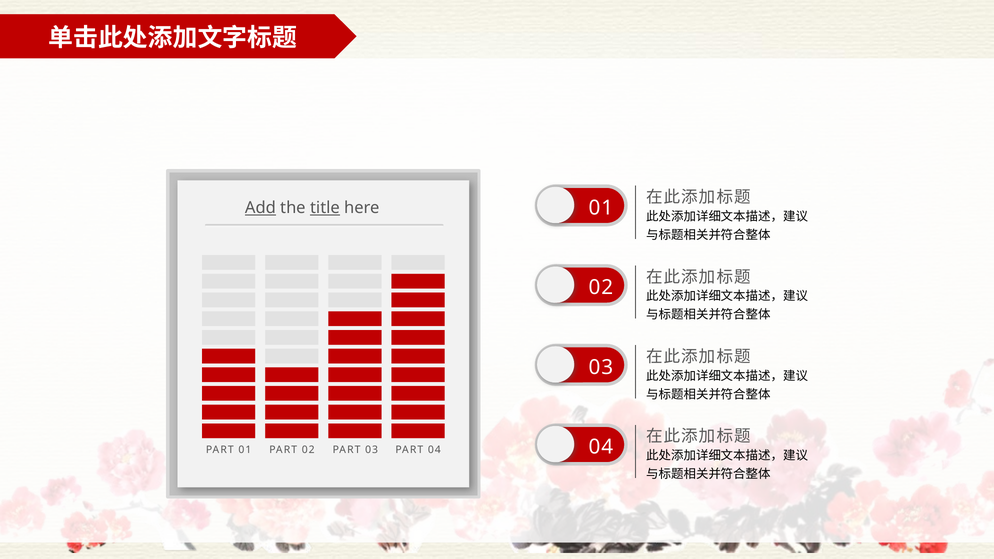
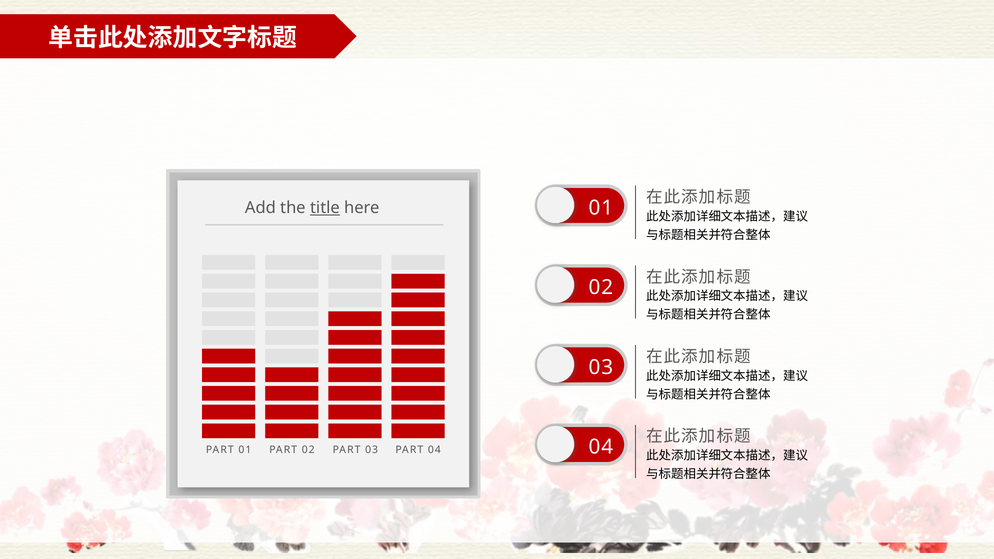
Add underline: present -> none
